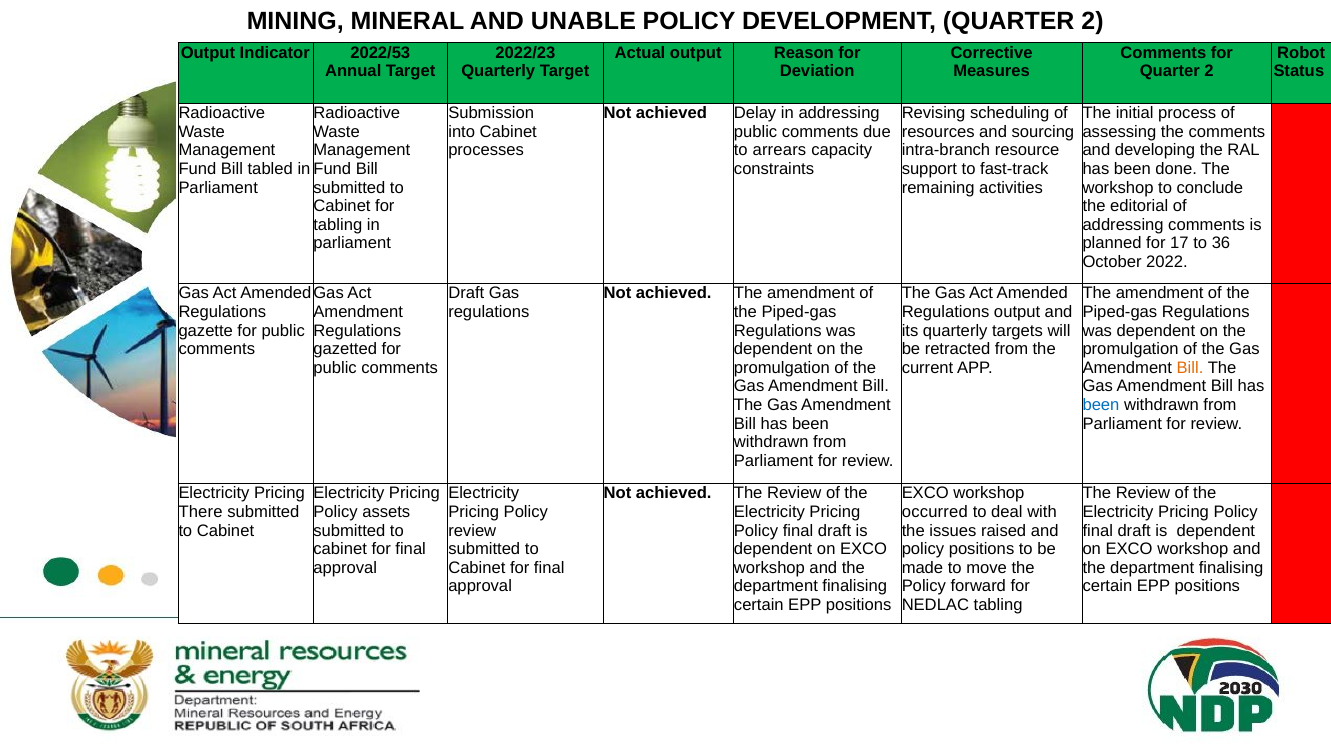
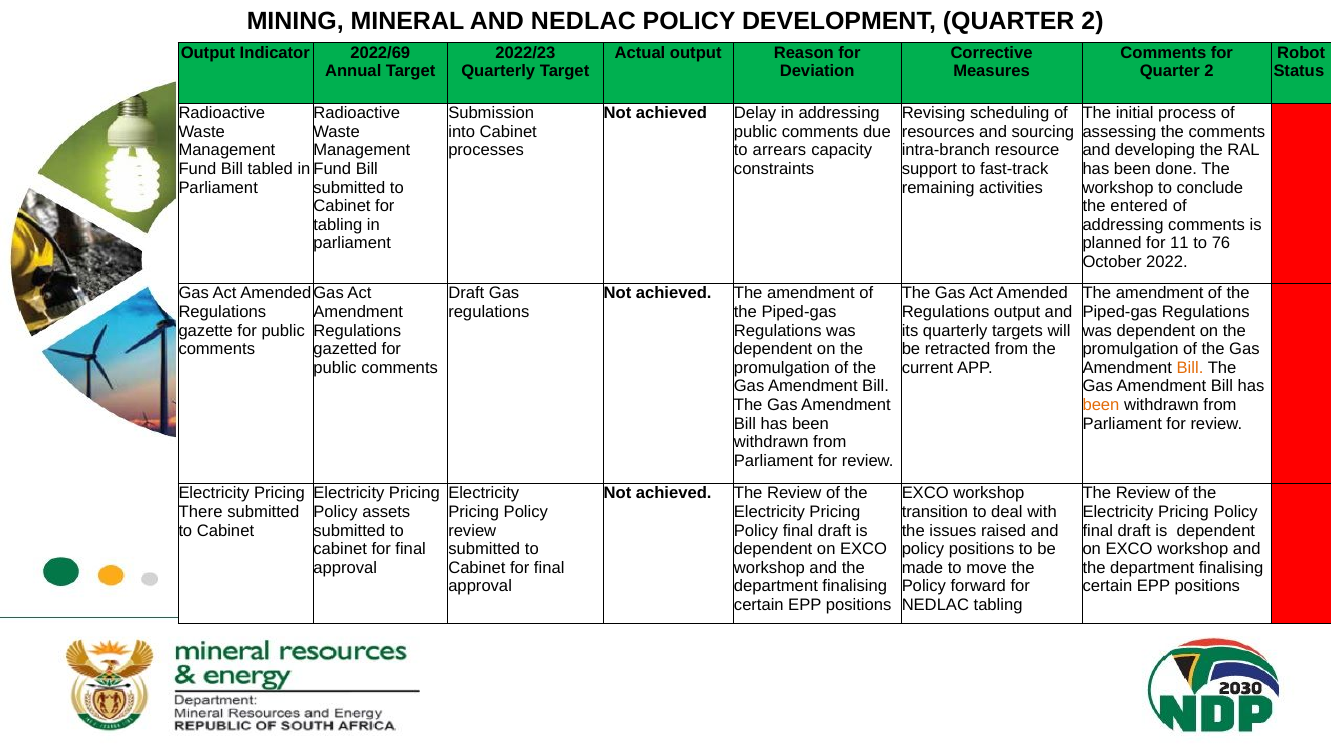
AND UNABLE: UNABLE -> NEDLAC
2022/53: 2022/53 -> 2022/69
editorial: editorial -> entered
17: 17 -> 11
36: 36 -> 76
been at (1101, 405) colour: blue -> orange
occurred: occurred -> transition
